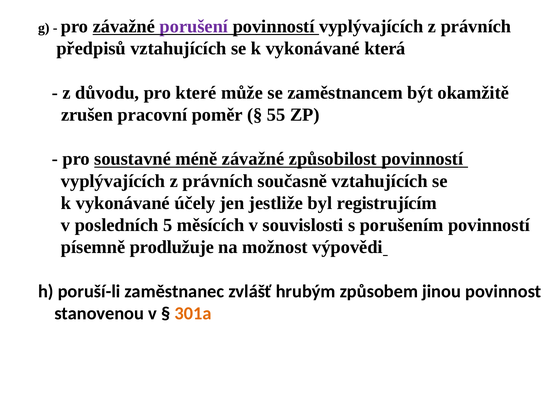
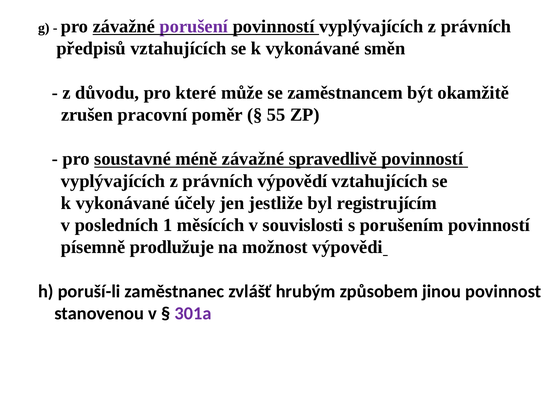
která: která -> směn
způsobilost: způsobilost -> spravedlivě
současně: současně -> výpovědí
5: 5 -> 1
301a colour: orange -> purple
